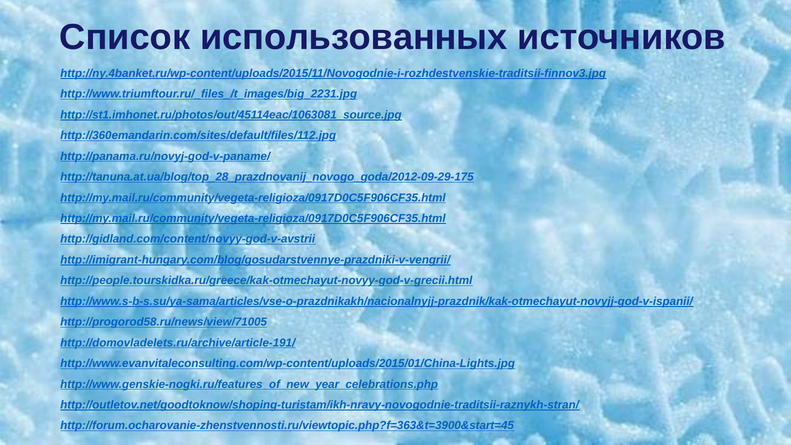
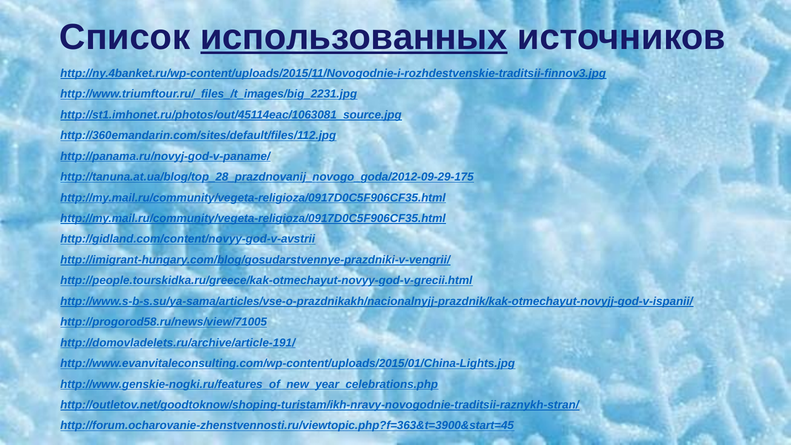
использованных underline: none -> present
